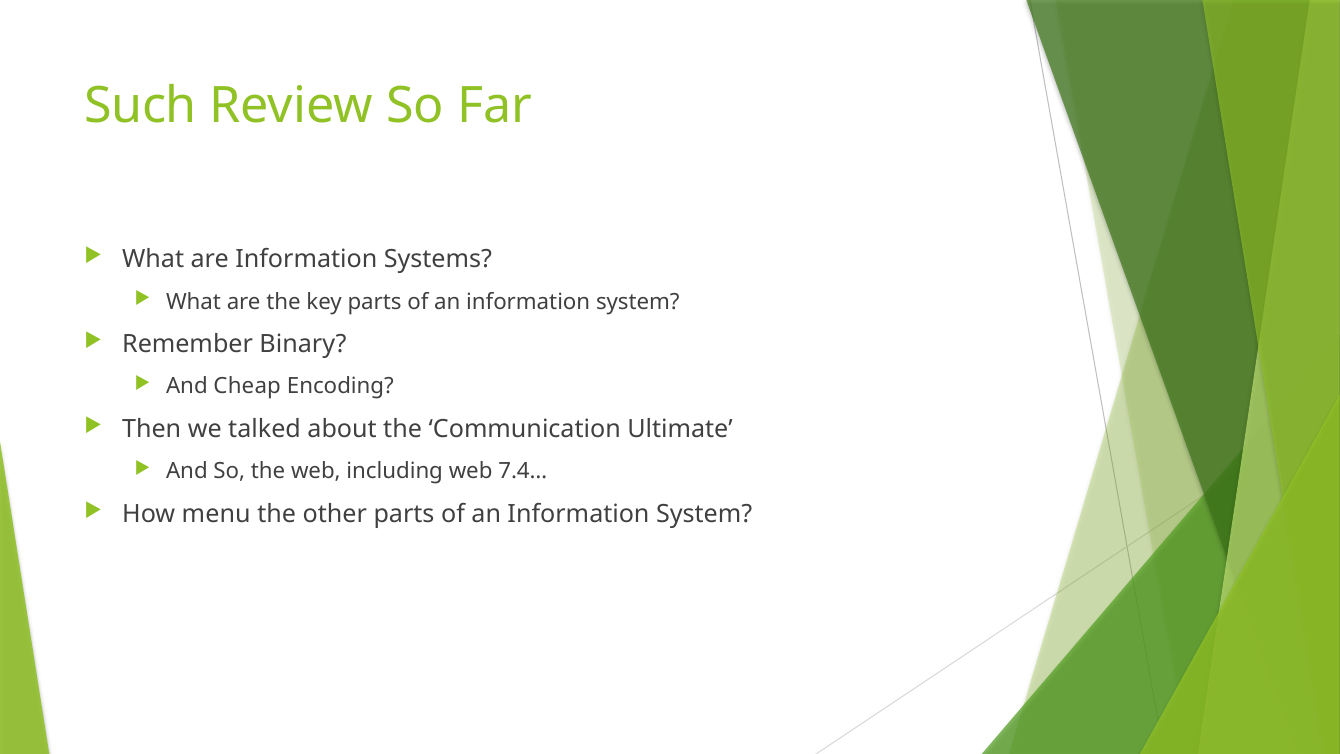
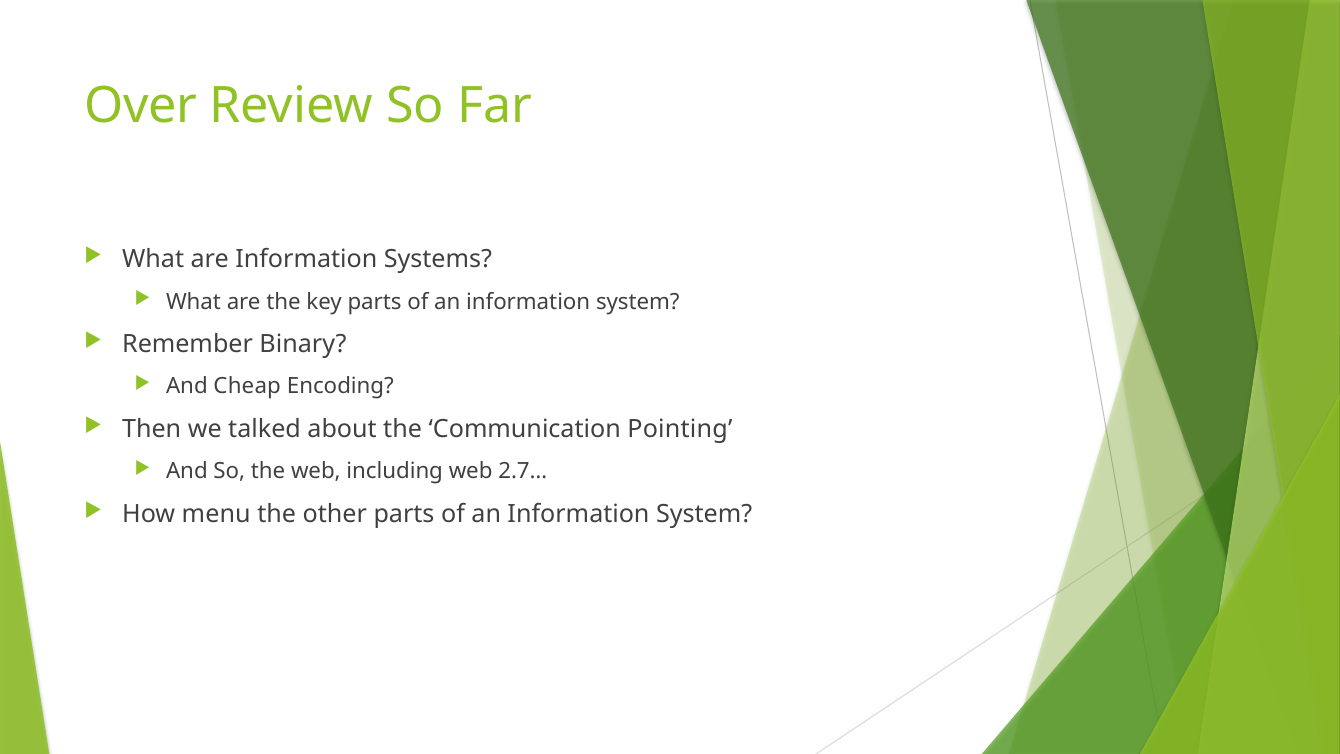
Such: Such -> Over
Ultimate: Ultimate -> Pointing
7.4…: 7.4… -> 2.7…
